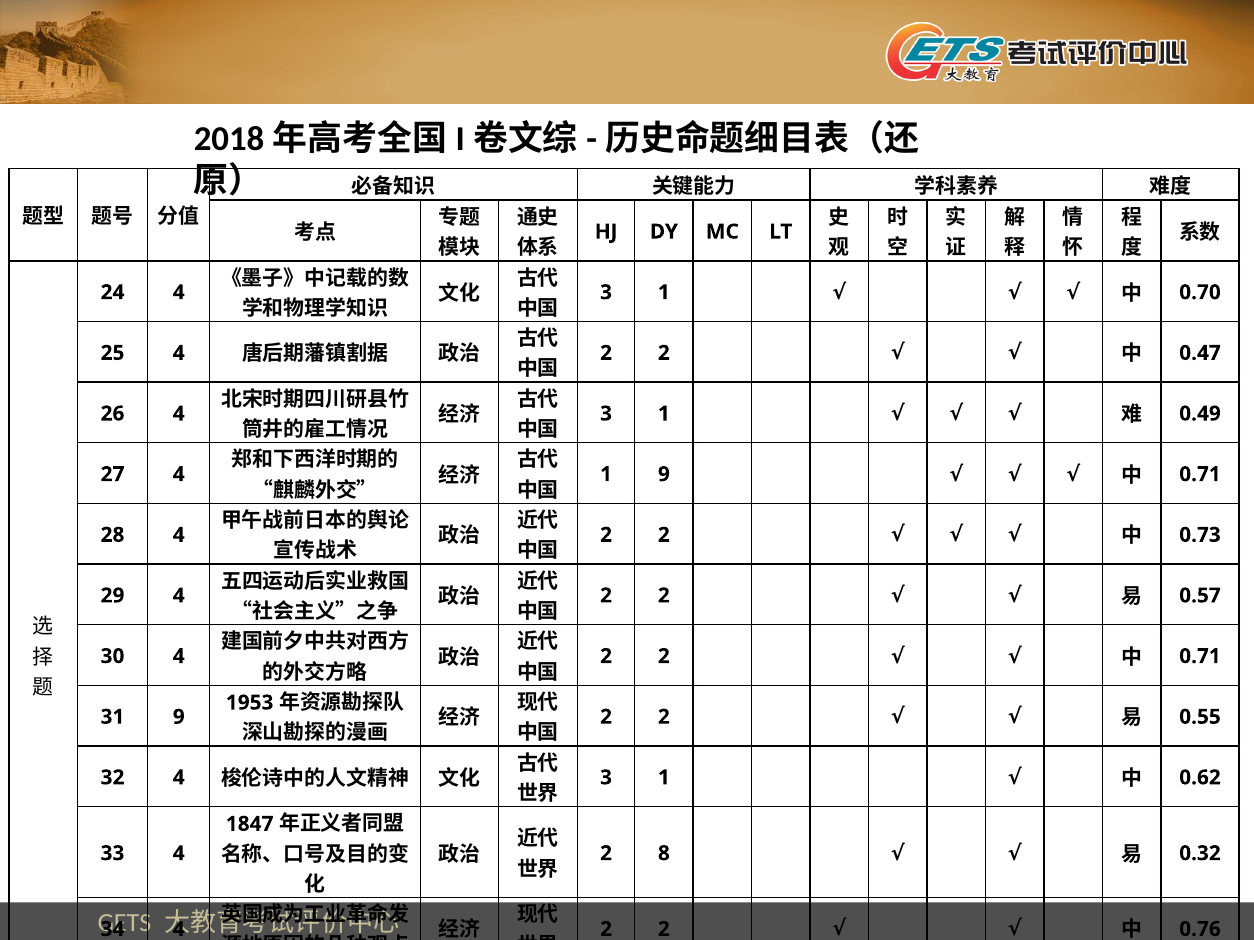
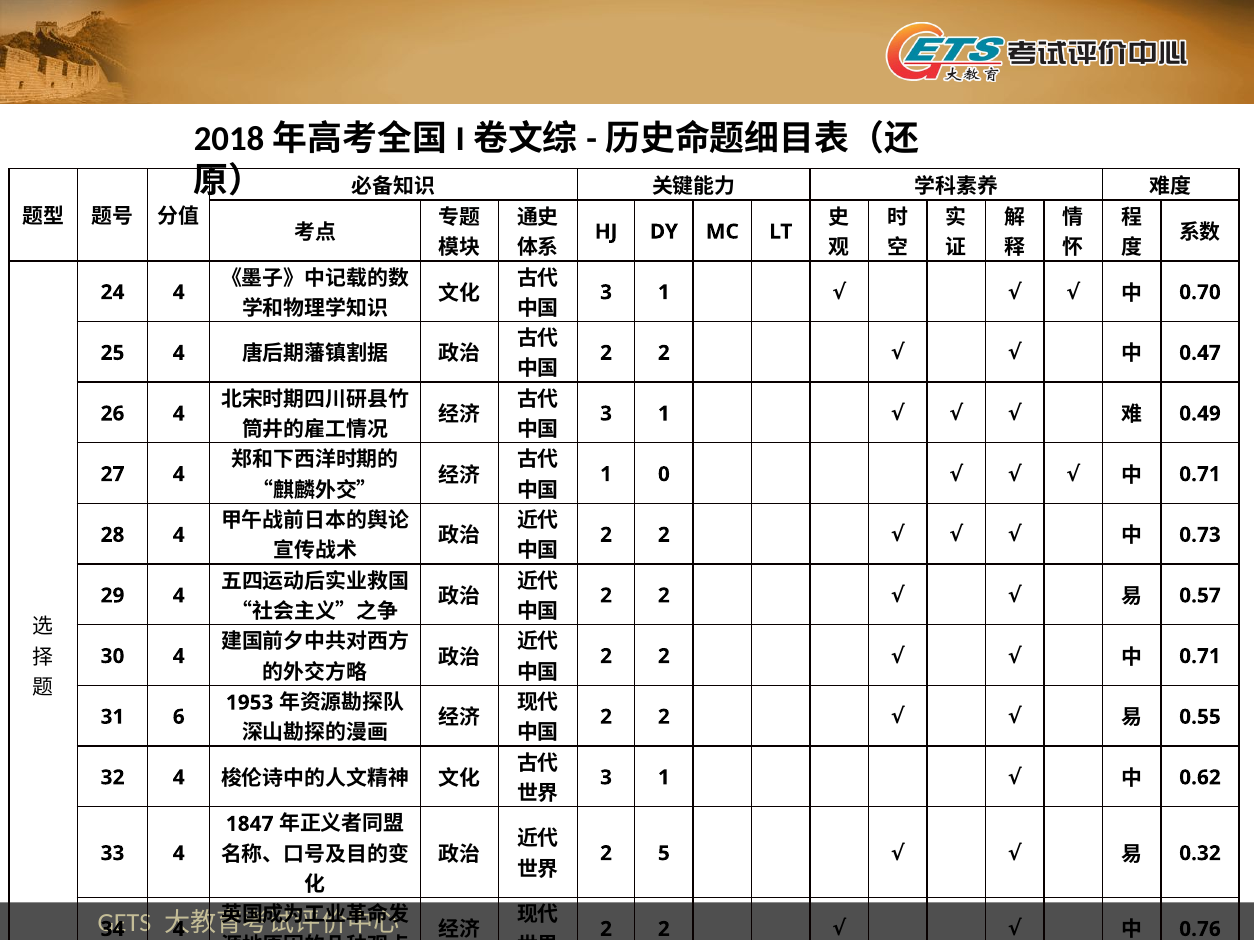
1 9: 9 -> 0
31 9: 9 -> 6
8: 8 -> 5
